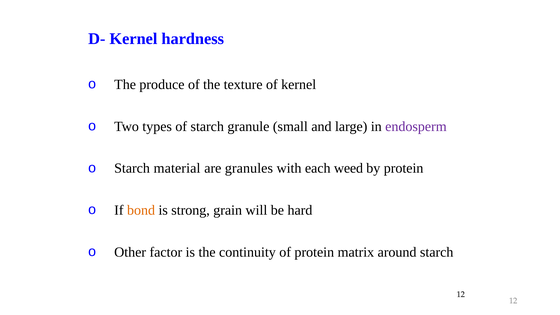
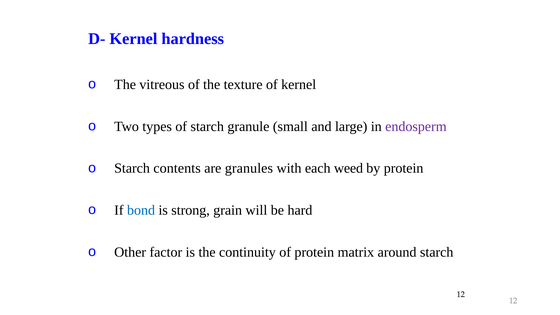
produce: produce -> vitreous
material: material -> contents
bond colour: orange -> blue
